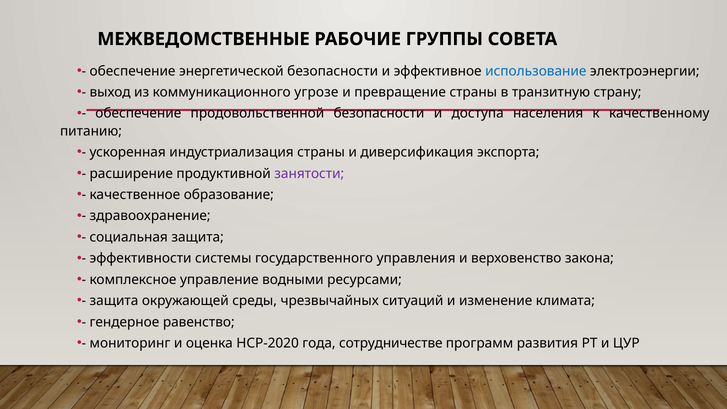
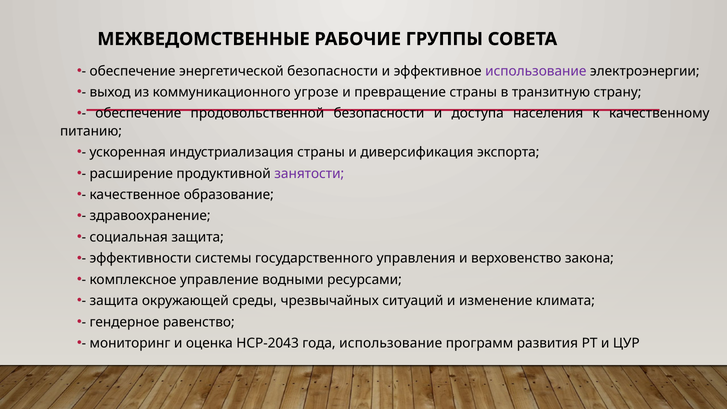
использование at (536, 71) colour: blue -> purple
НСР-2020: НСР-2020 -> НСР-2043
года сотрудничестве: сотрудничестве -> использование
